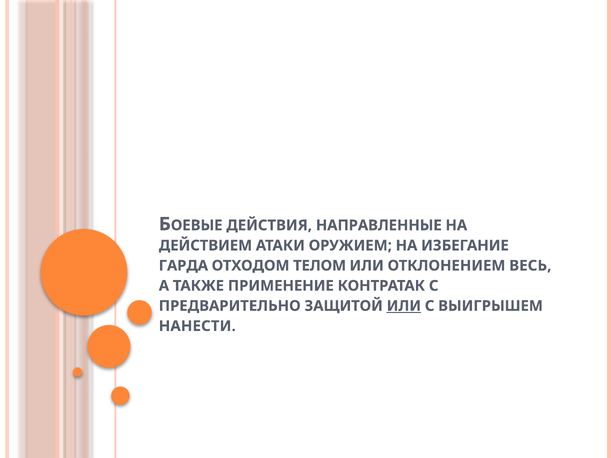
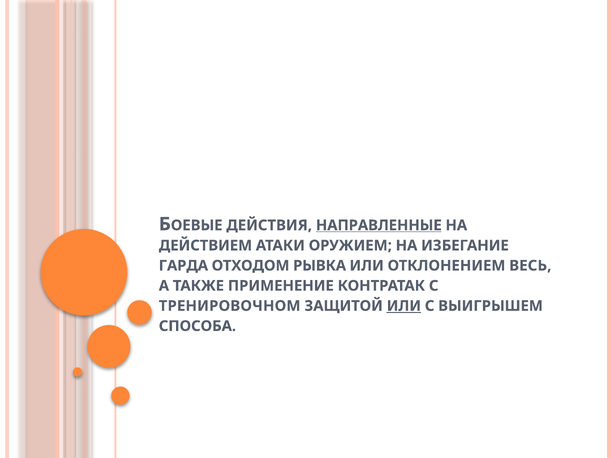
НАПРАВЛЕННЫЕ underline: none -> present
ТЕЛОМ: ТЕЛОМ -> РЫВКА
ПРЕДВАРИТЕЛЬНО: ПРЕДВАРИТЕЛЬНО -> ТРЕНИРОВОЧНОМ
НАНЕСТИ: НАНЕСТИ -> СПОСОБА
